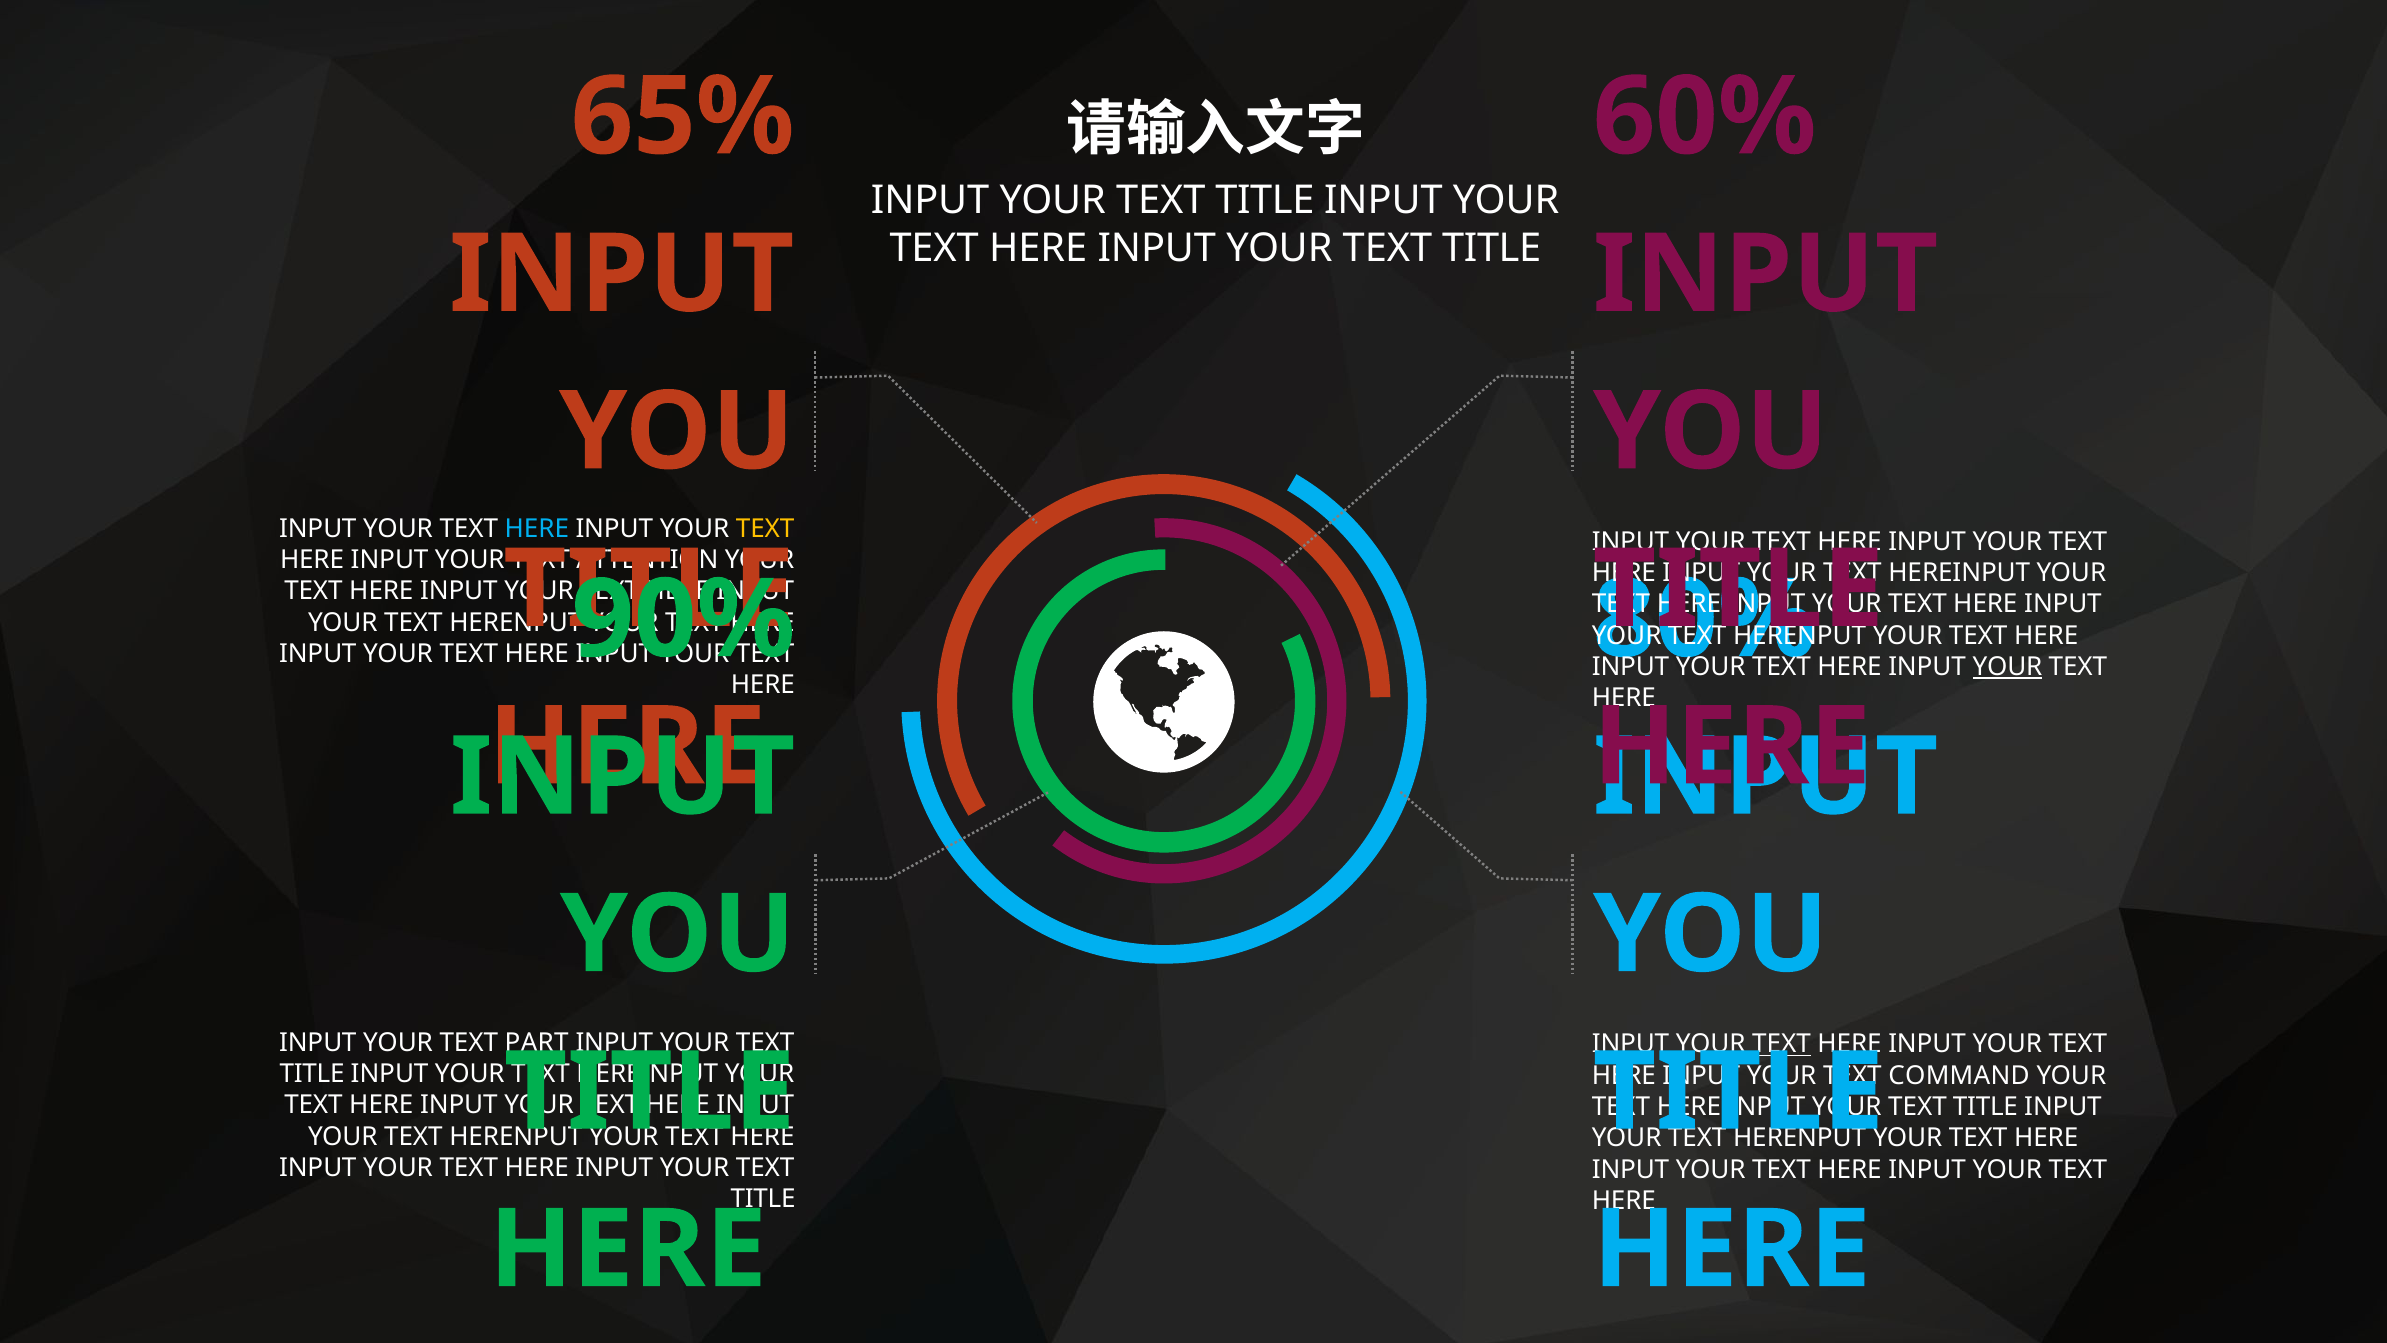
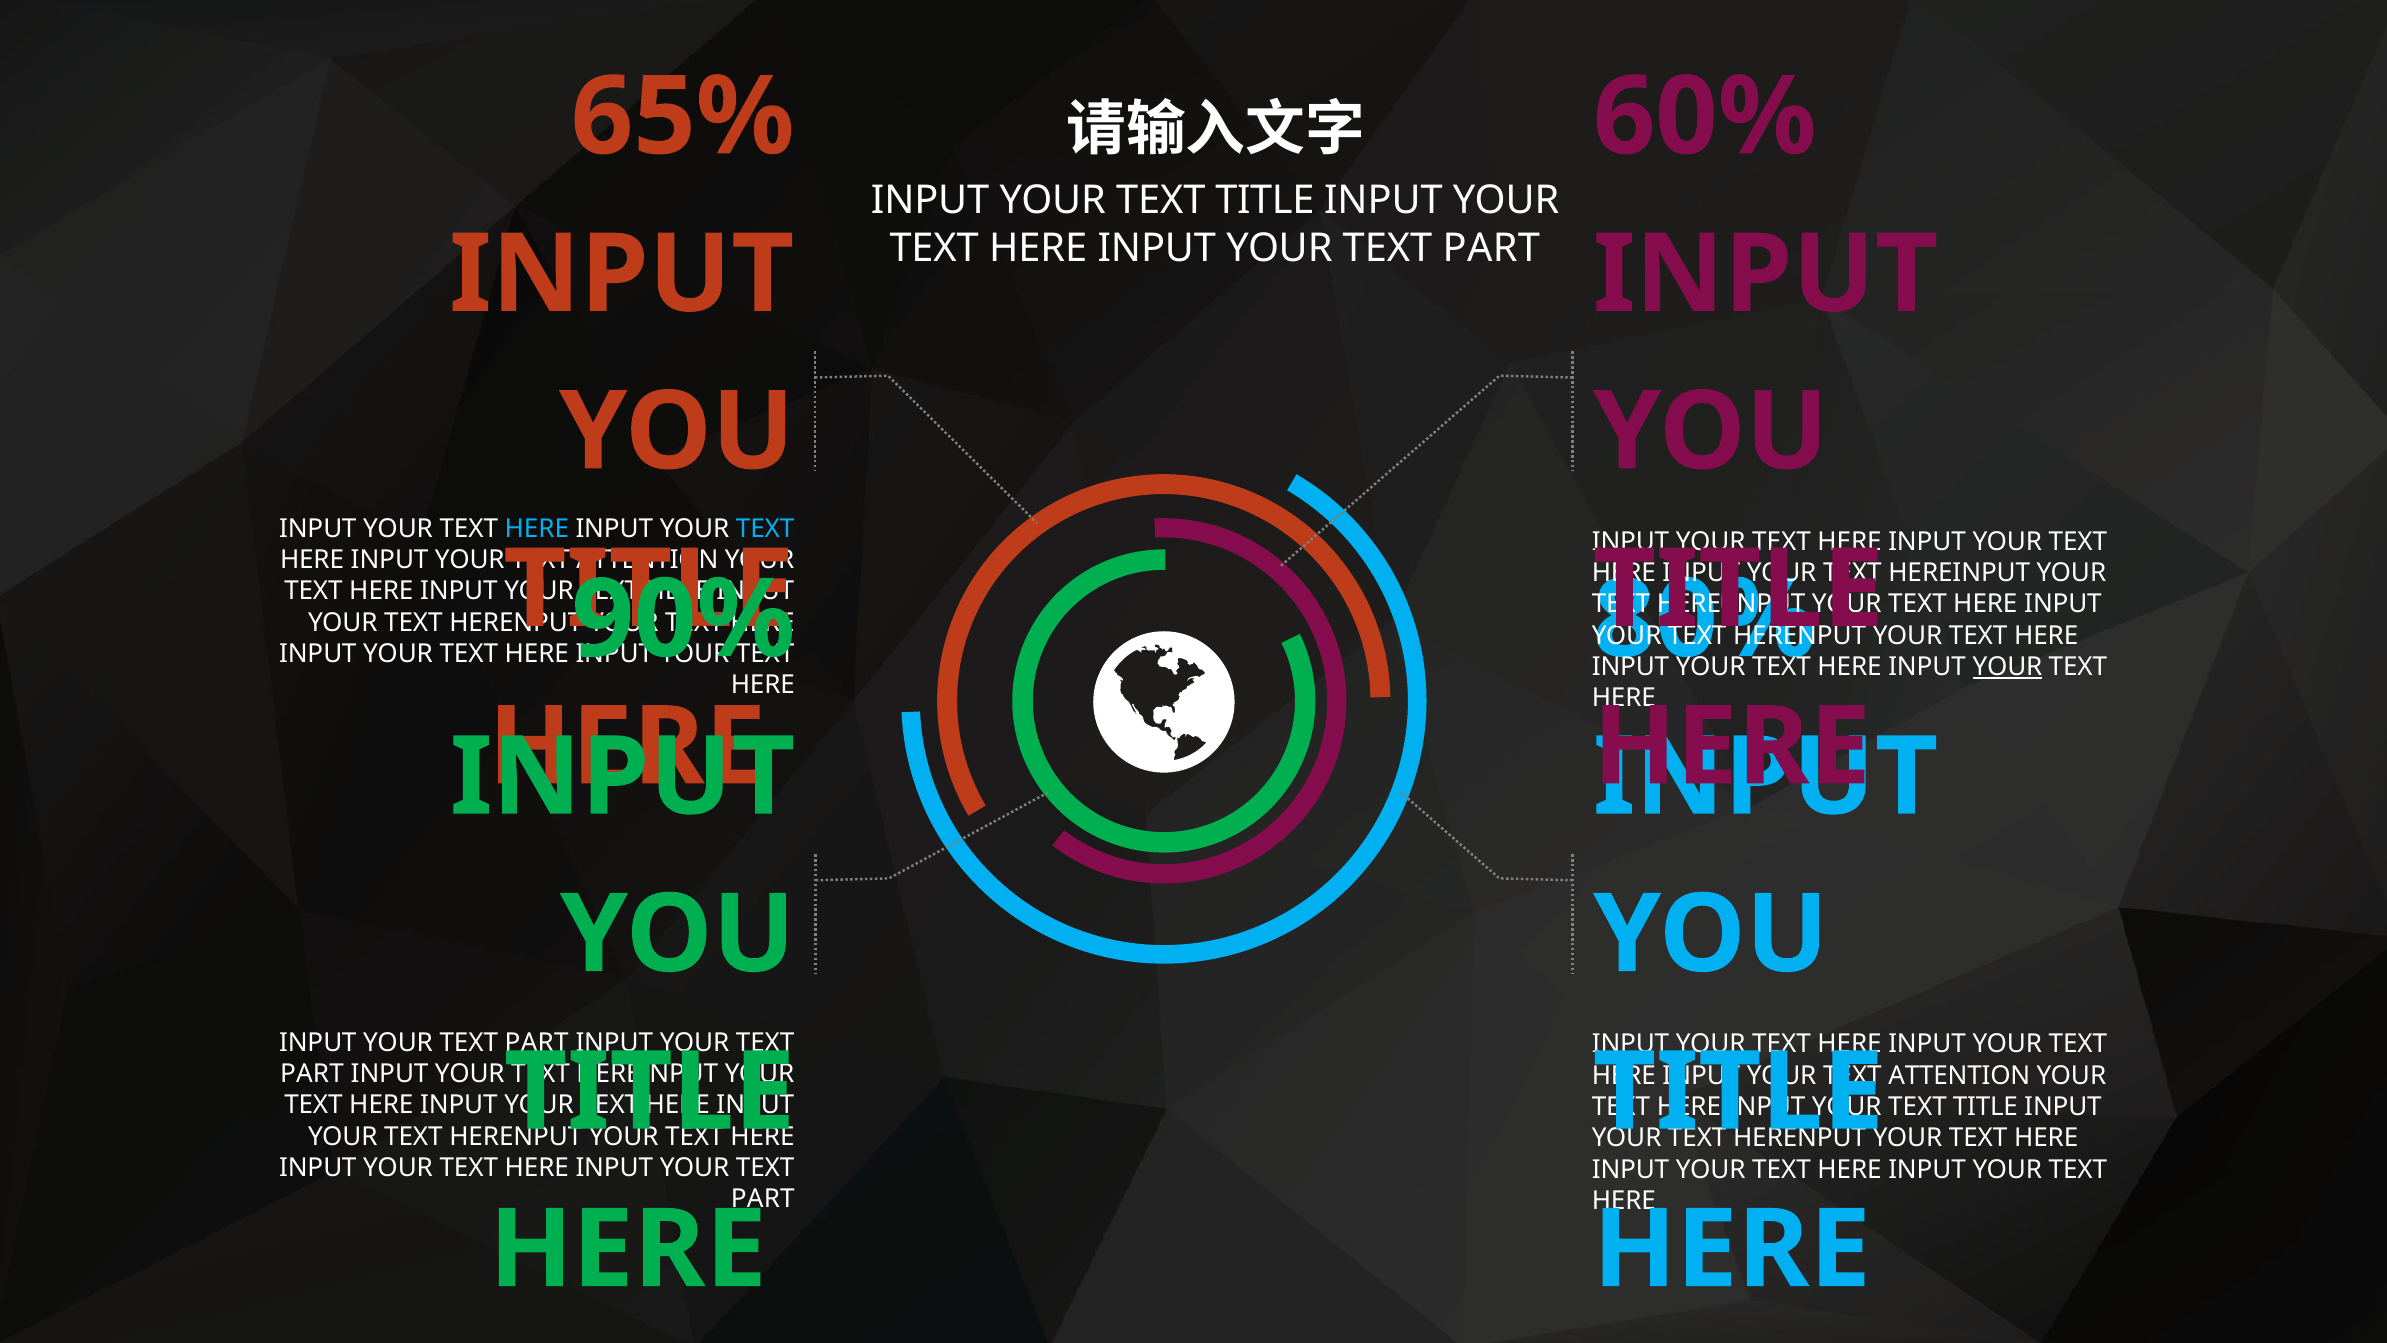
TITLE at (1492, 248): TITLE -> PART
TEXT at (765, 528) colour: yellow -> light blue
TEXT at (1782, 1044) underline: present -> none
TITLE at (312, 1074): TITLE -> PART
COMMAND at (1959, 1075): COMMAND -> ATTENTION
TITLE at (763, 1199): TITLE -> PART
